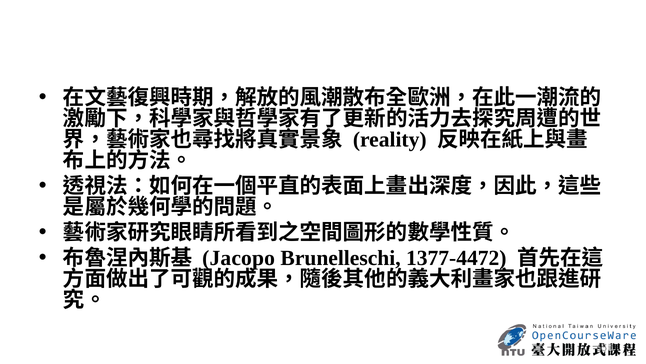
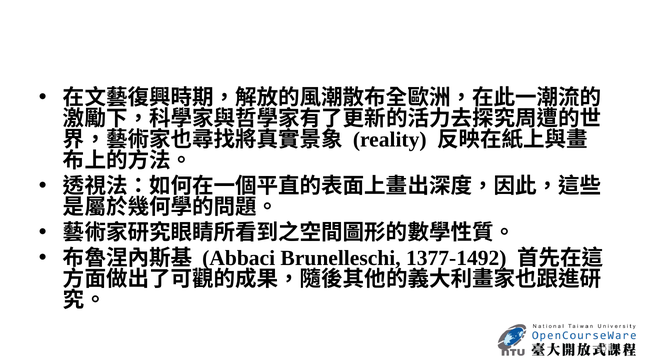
Jacopo: Jacopo -> Abbaci
1377-4472: 1377-4472 -> 1377-1492
